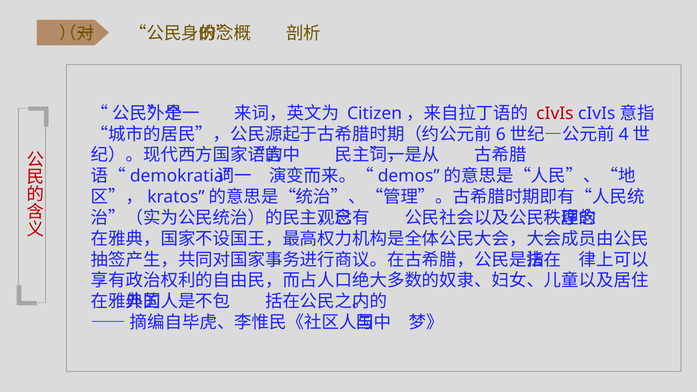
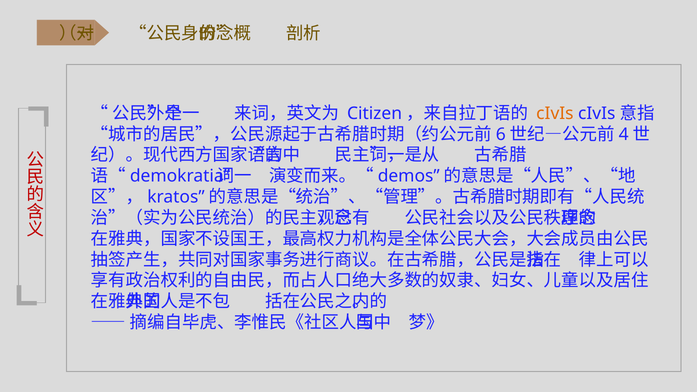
cIvIs at (555, 113) colour: red -> orange
